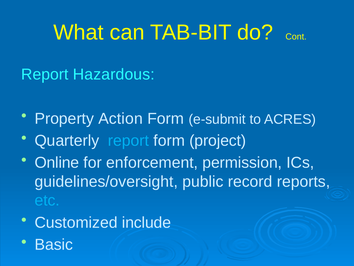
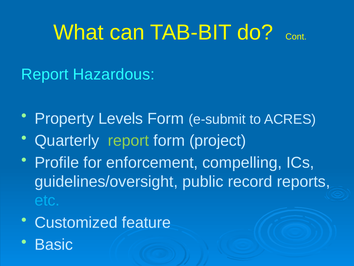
Action: Action -> Levels
report at (128, 140) colour: light blue -> light green
Online: Online -> Profile
permission: permission -> compelling
include: include -> feature
